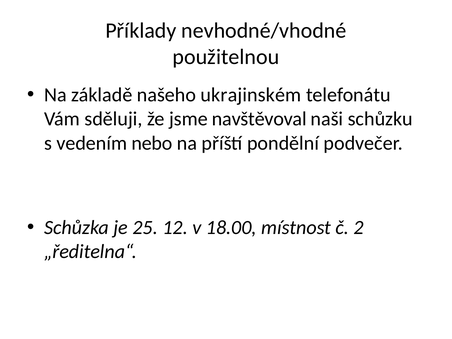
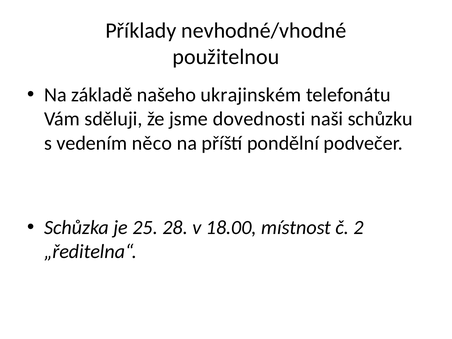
navštěvoval: navštěvoval -> dovednosti
nebo: nebo -> něco
12: 12 -> 28
